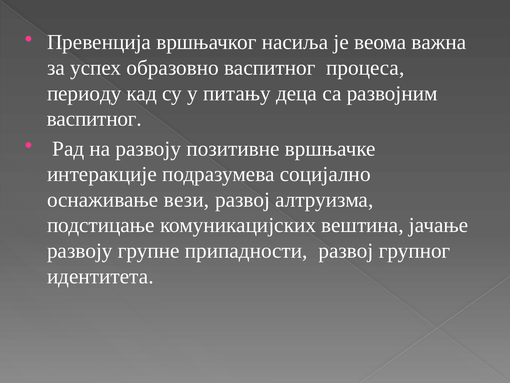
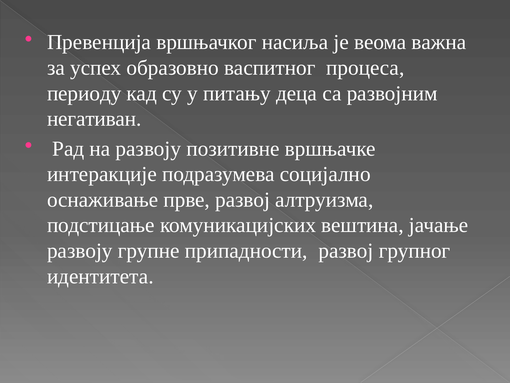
васпитног at (94, 119): васпитног -> негативан
вези: вези -> прве
